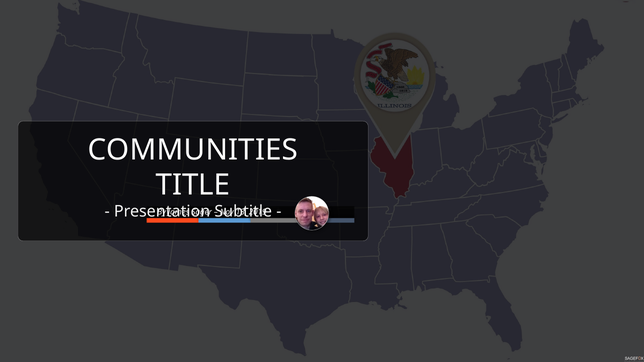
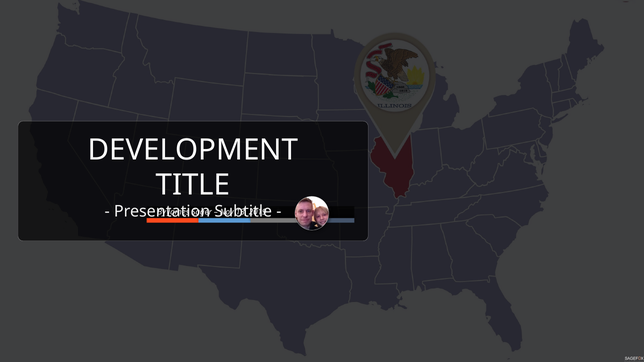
COMMUNITIES: COMMUNITIES -> DEVELOPMENT
